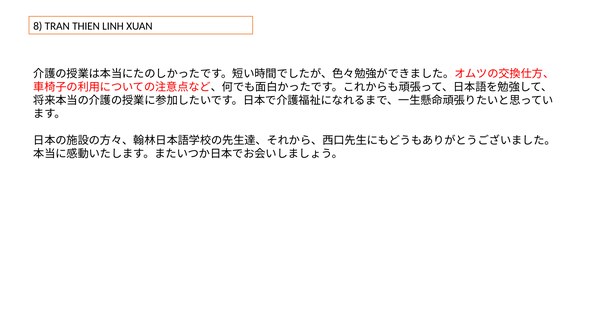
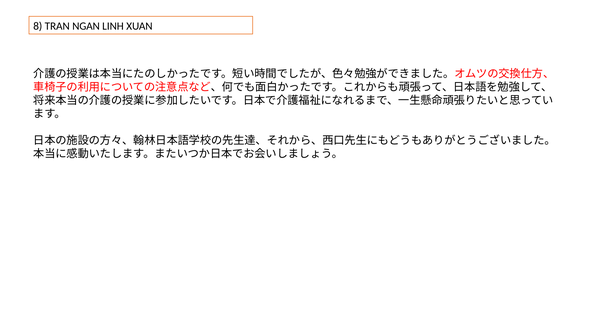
THIEN: THIEN -> NGAN
